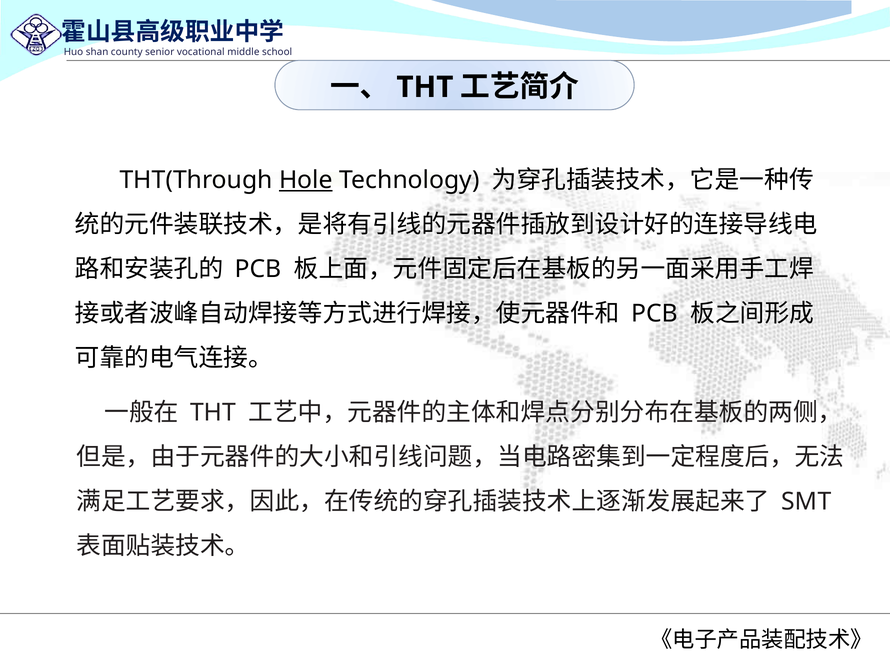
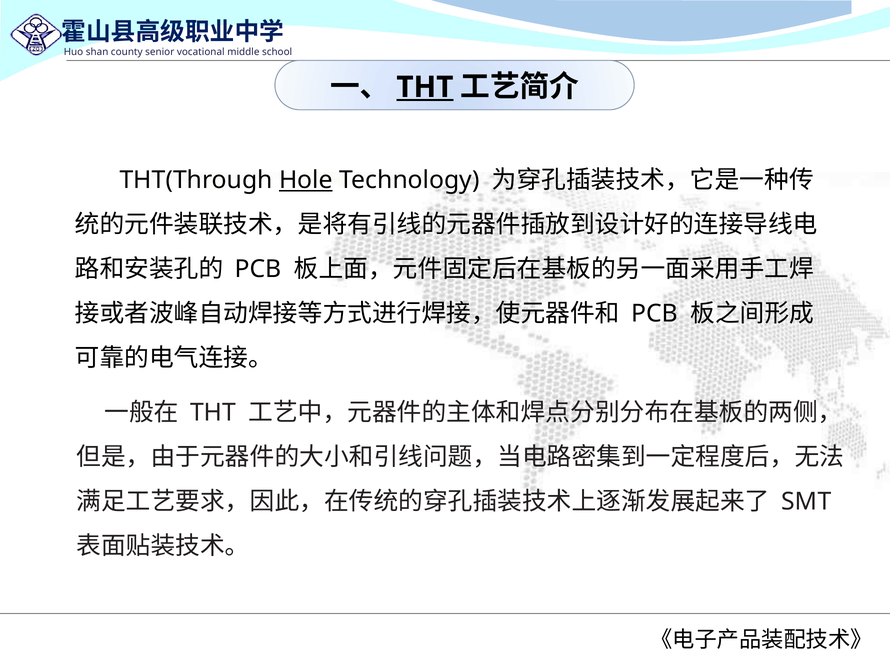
THT at (425, 87) underline: none -> present
